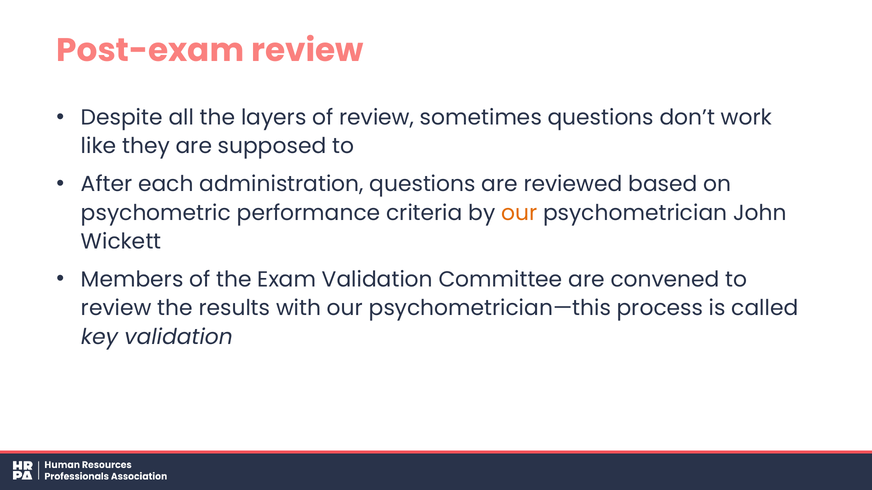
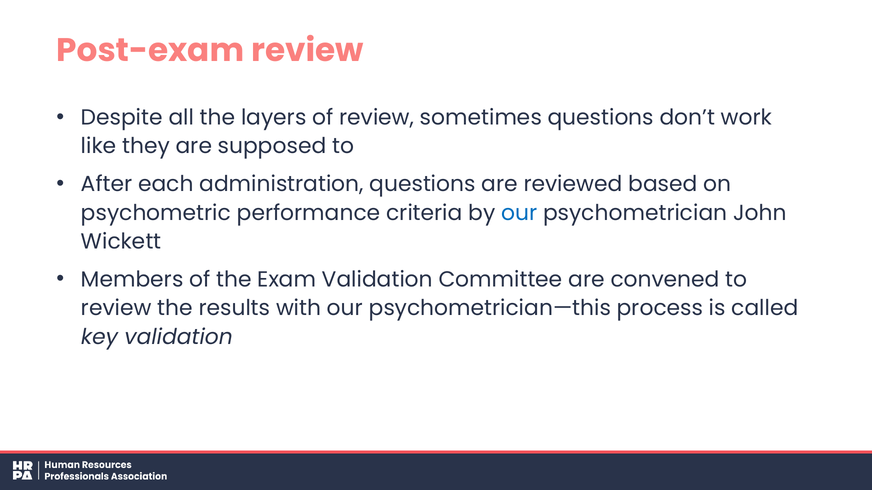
our at (519, 213) colour: orange -> blue
